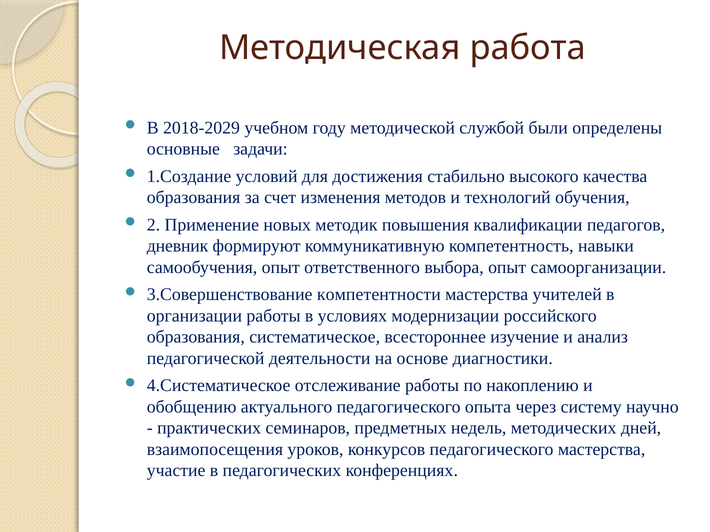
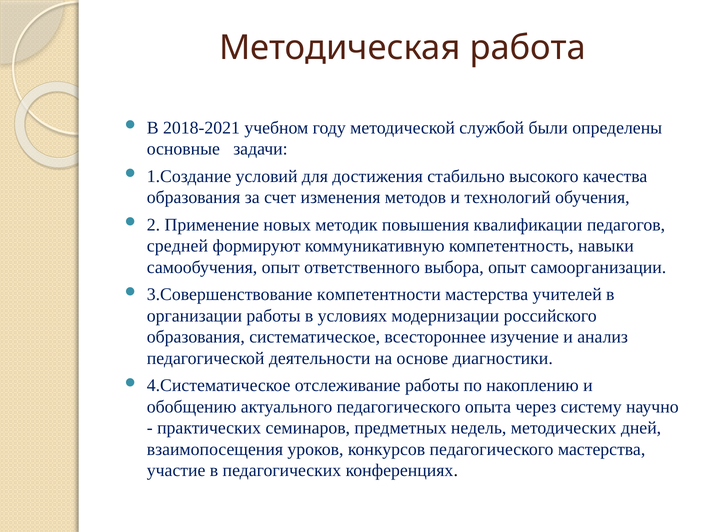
2018-2029: 2018-2029 -> 2018-2021
дневник: дневник -> средней
